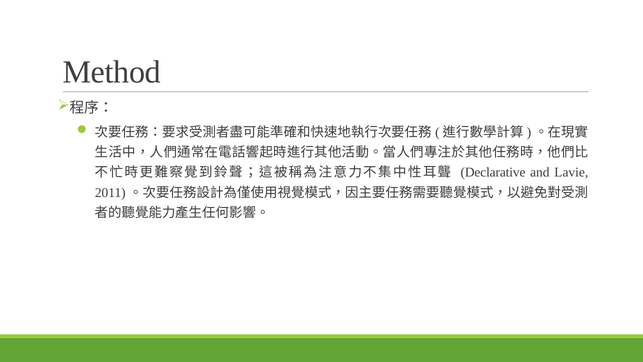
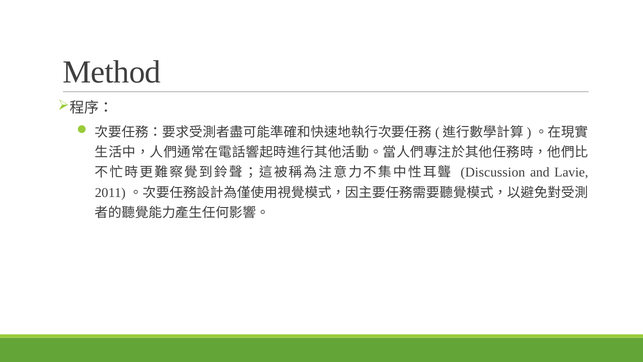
Declarative: Declarative -> Discussion
